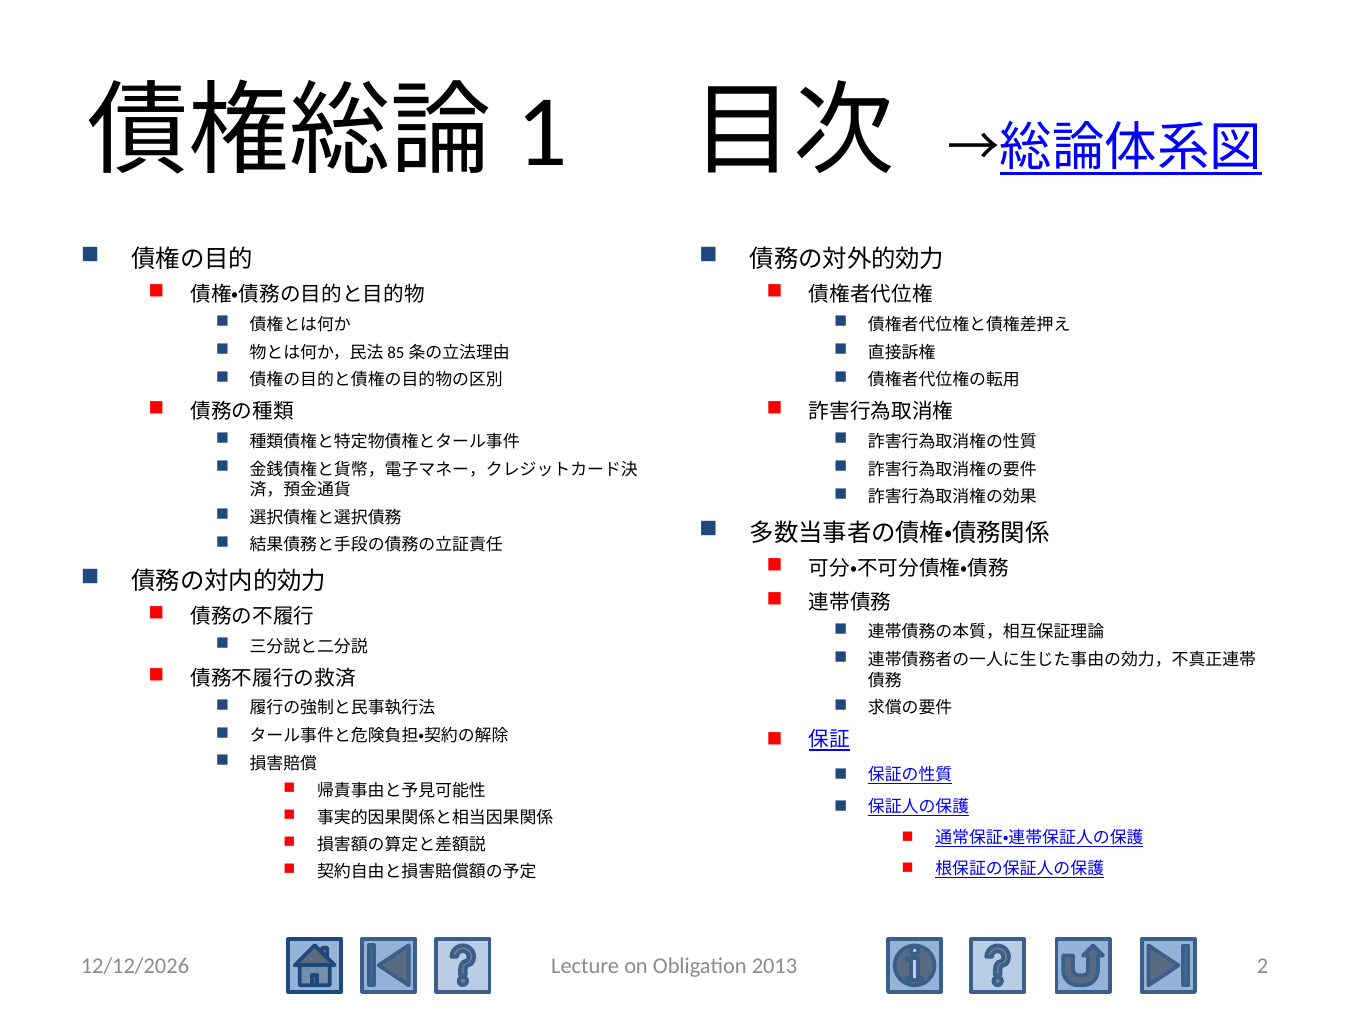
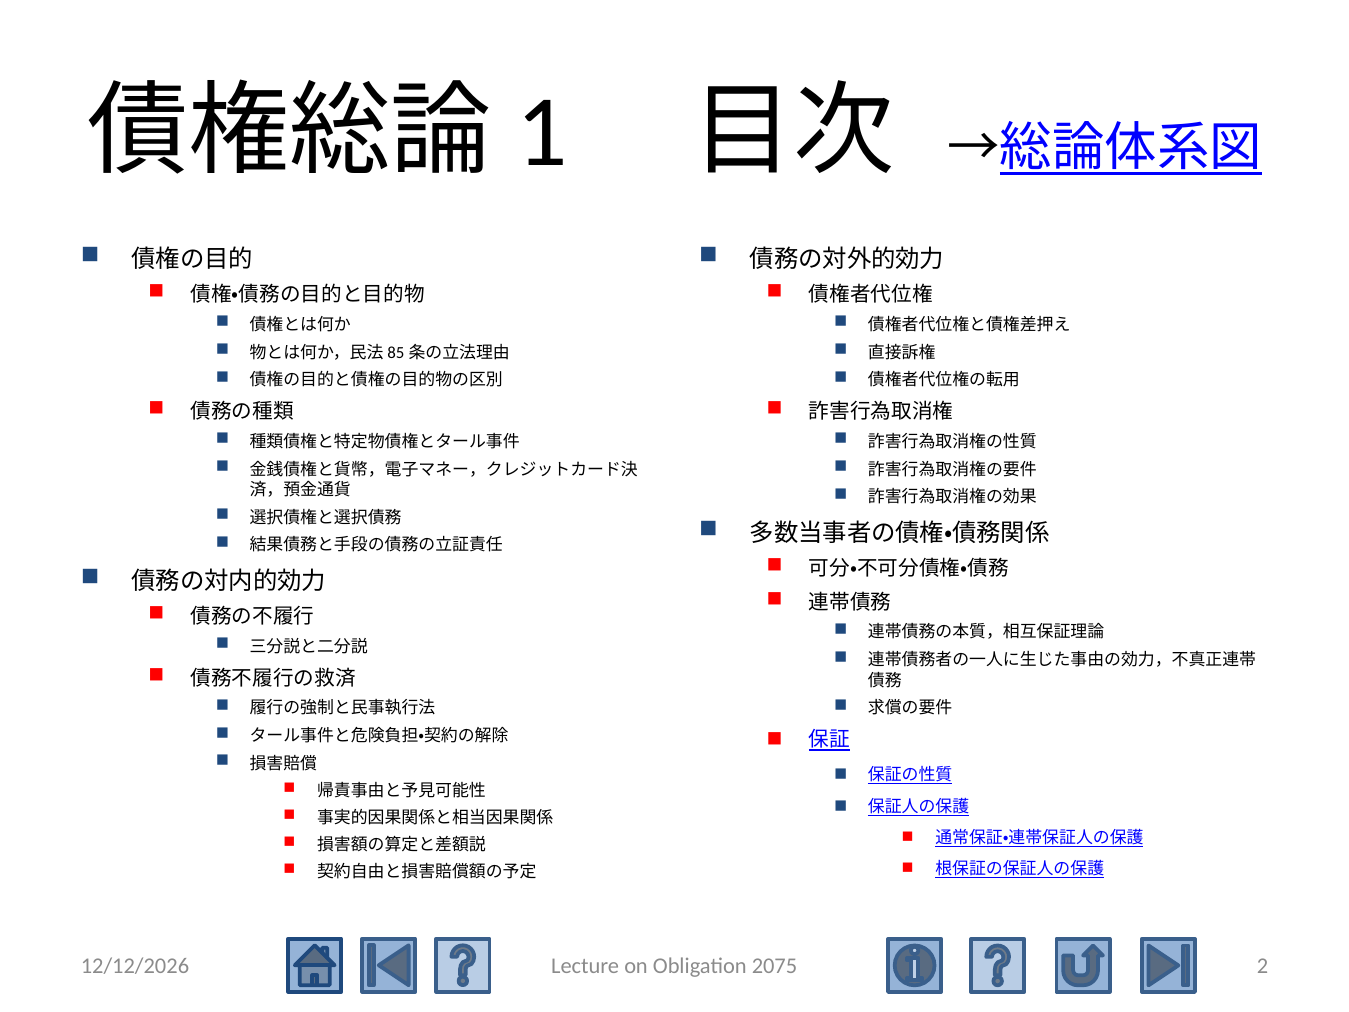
2013: 2013 -> 2075
